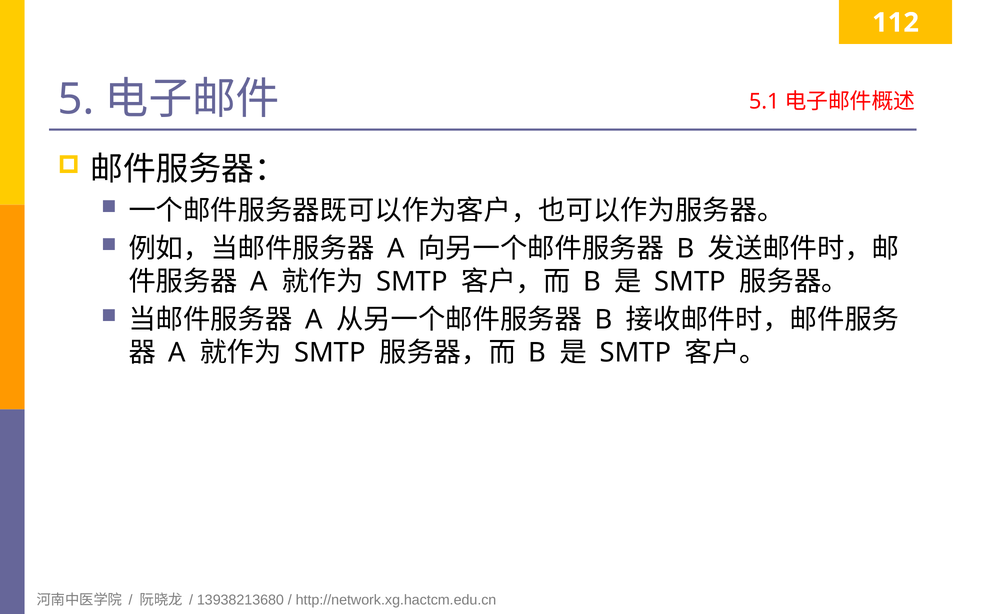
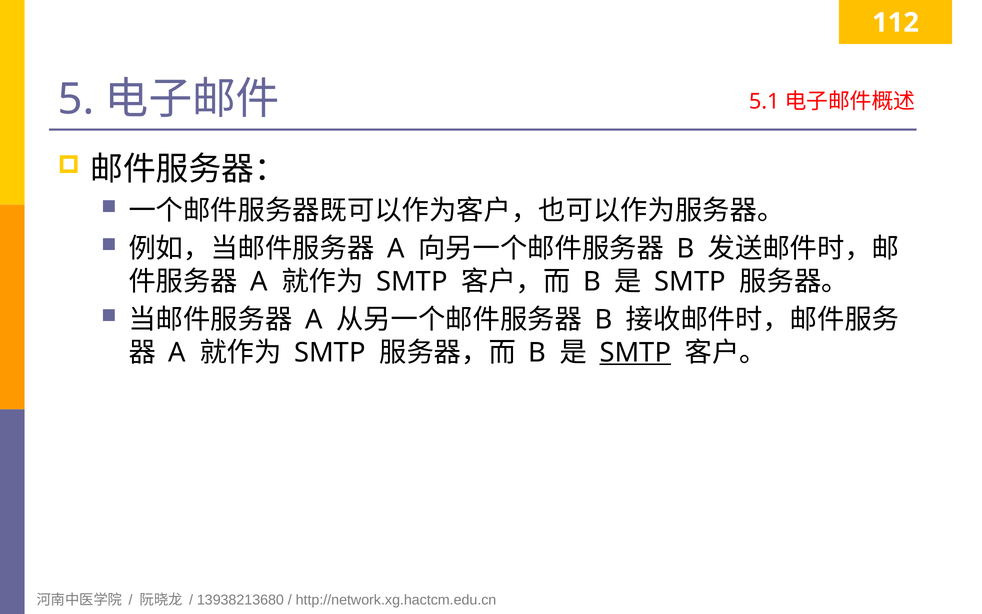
SMTP at (635, 352) underline: none -> present
